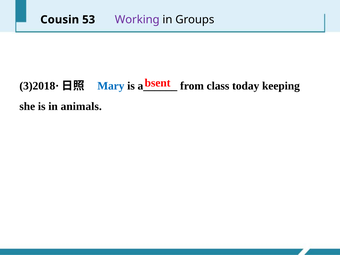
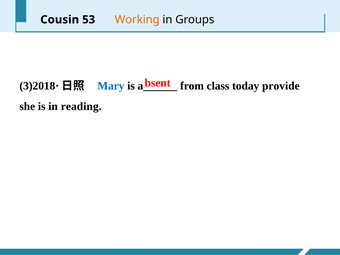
Working colour: purple -> orange
keeping: keeping -> provide
animals: animals -> reading
